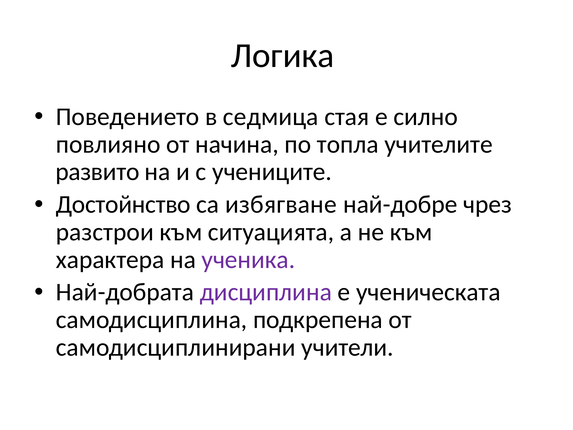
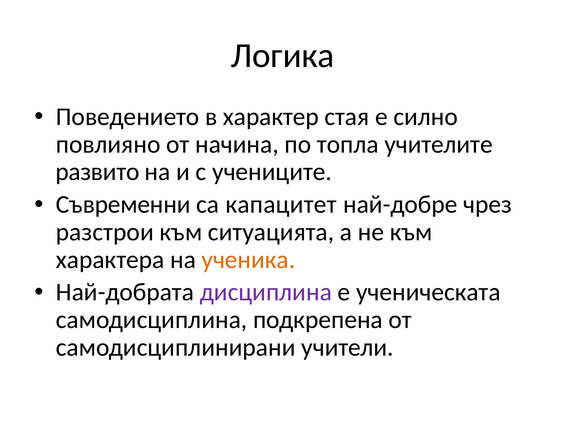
седмица: седмица -> характер
Достойнство: Достойнство -> Съвременни
избягване: избягване -> капацитет
ученика colour: purple -> orange
